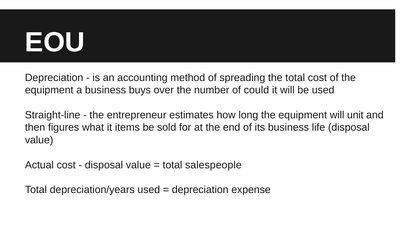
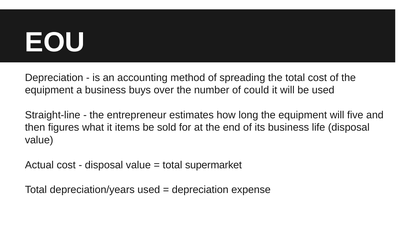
unit: unit -> five
salespeople: salespeople -> supermarket
